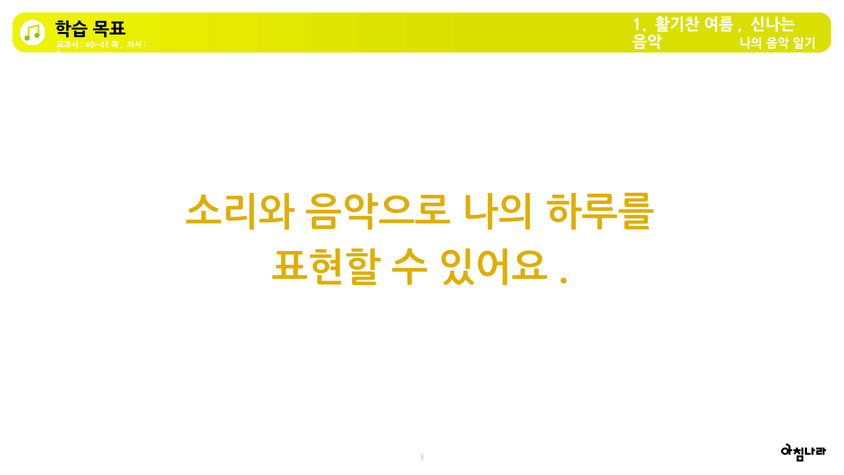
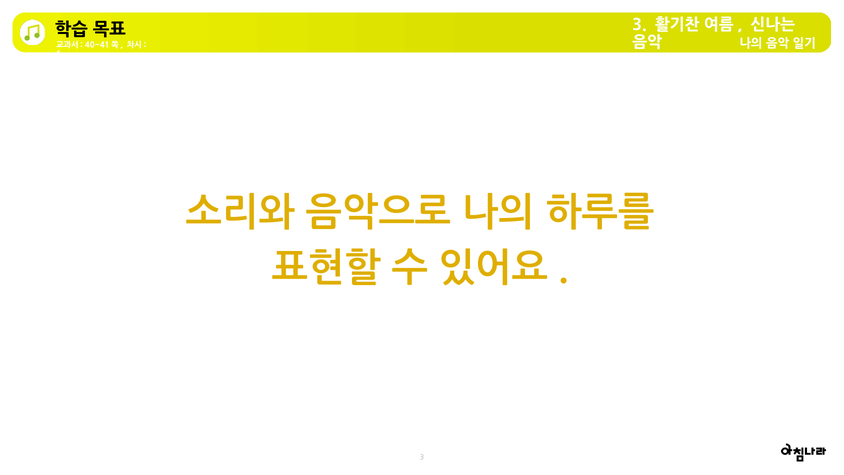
1 at (640, 25): 1 -> 3
